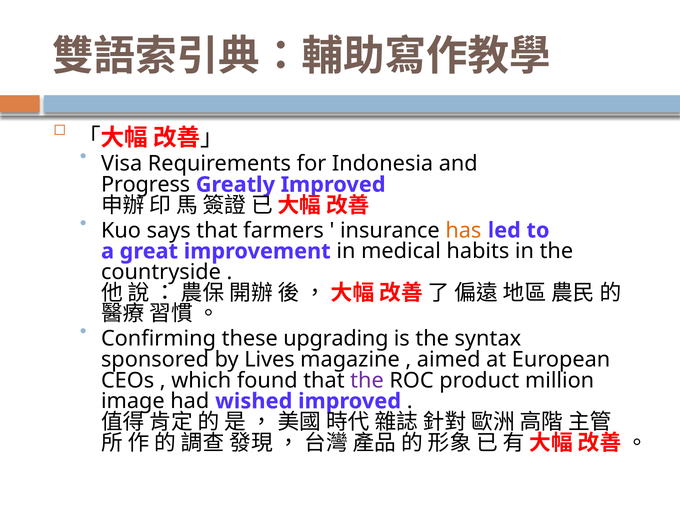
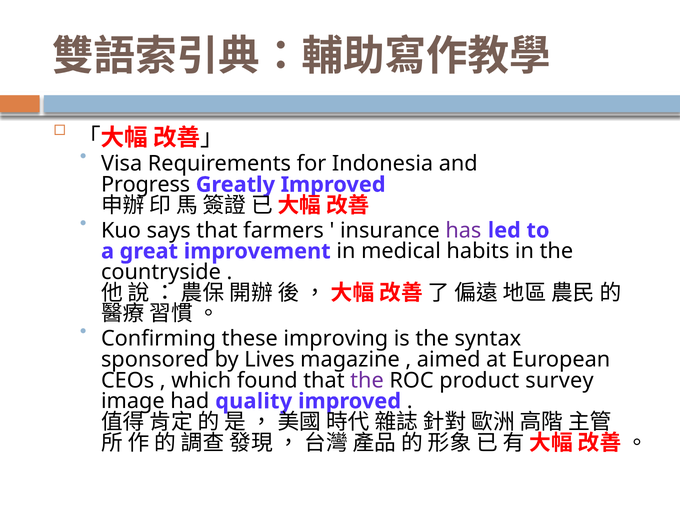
has colour: orange -> purple
upgrading: upgrading -> improving
million: million -> survey
wished: wished -> quality
